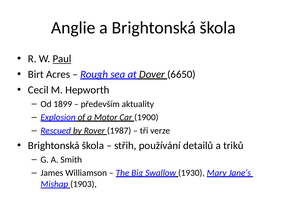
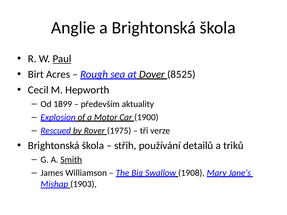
6650: 6650 -> 8525
1987: 1987 -> 1975
Smith underline: none -> present
1930: 1930 -> 1908
